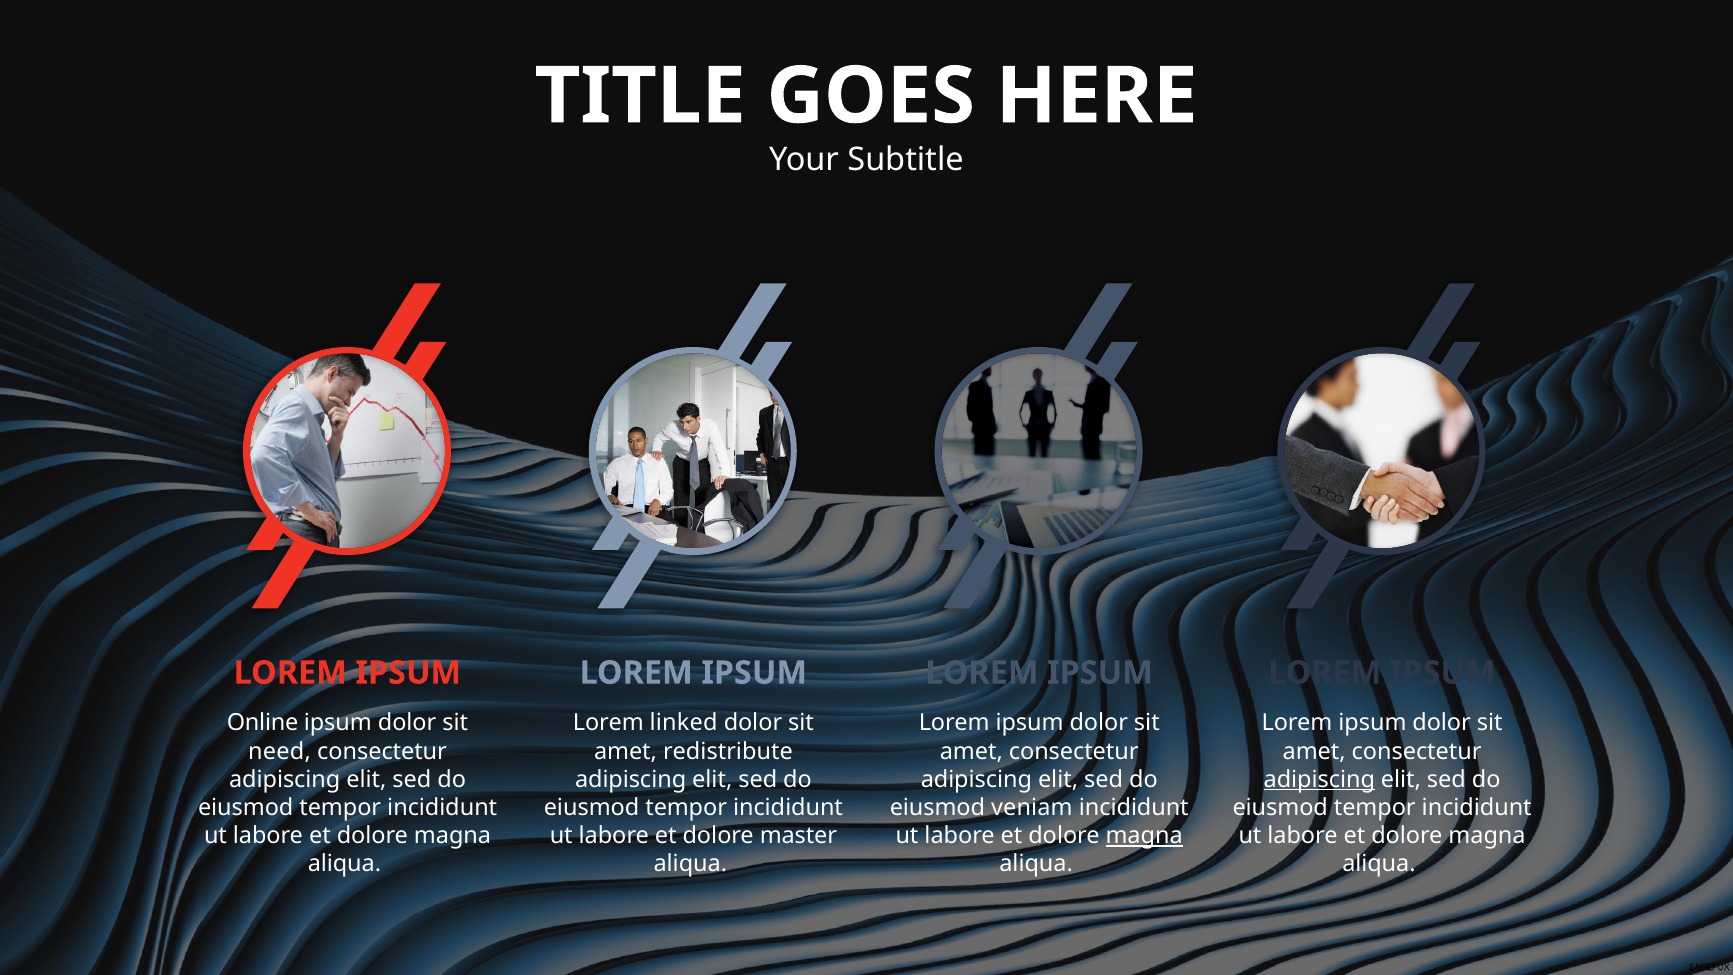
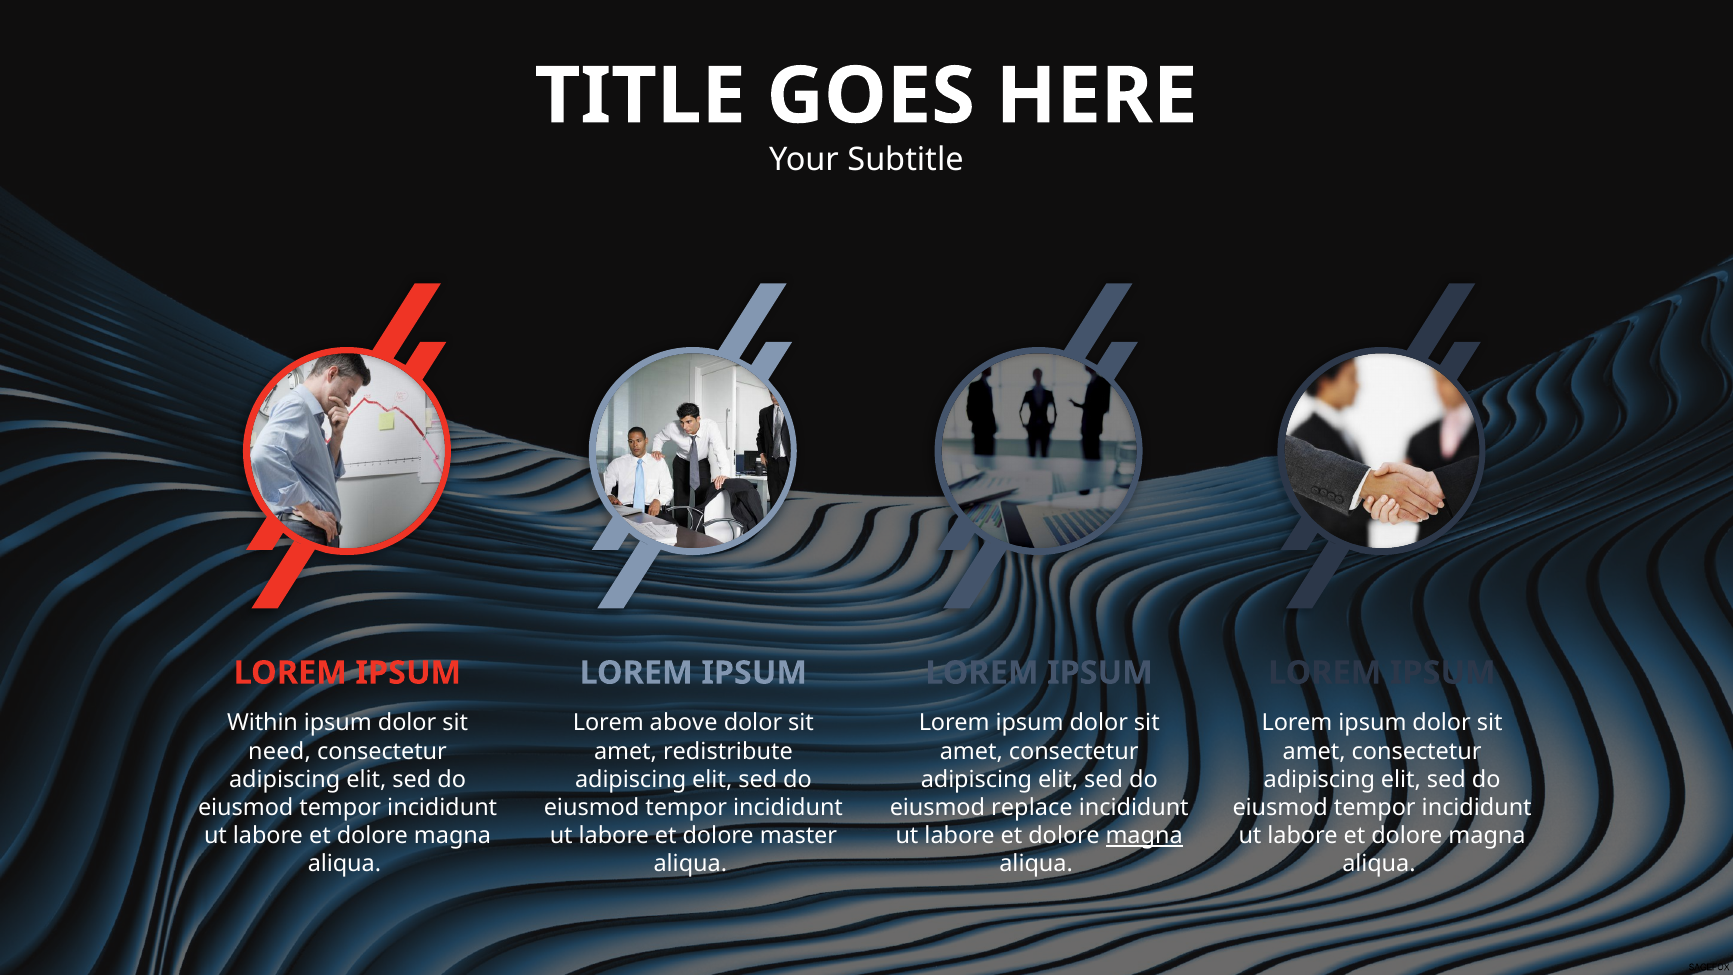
Online: Online -> Within
linked: linked -> above
adipiscing at (1319, 779) underline: present -> none
veniam: veniam -> replace
